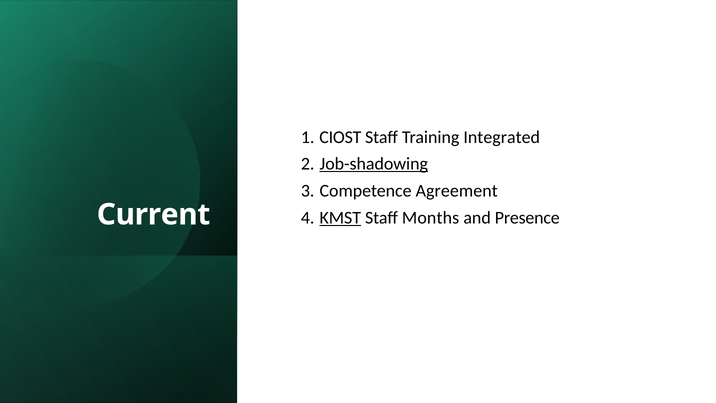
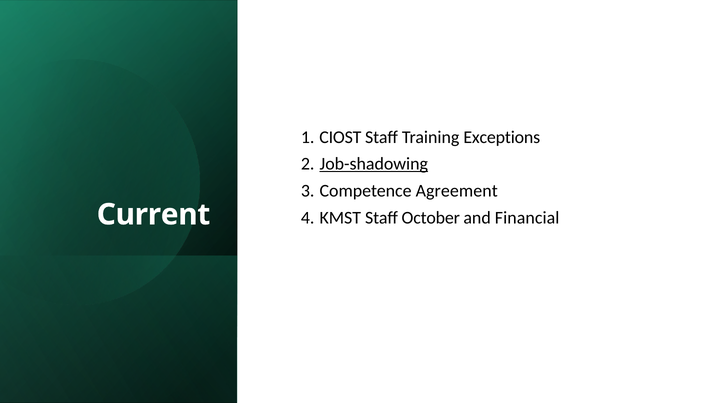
Integrated: Integrated -> Exceptions
KMST underline: present -> none
Months: Months -> October
Presence: Presence -> Financial
